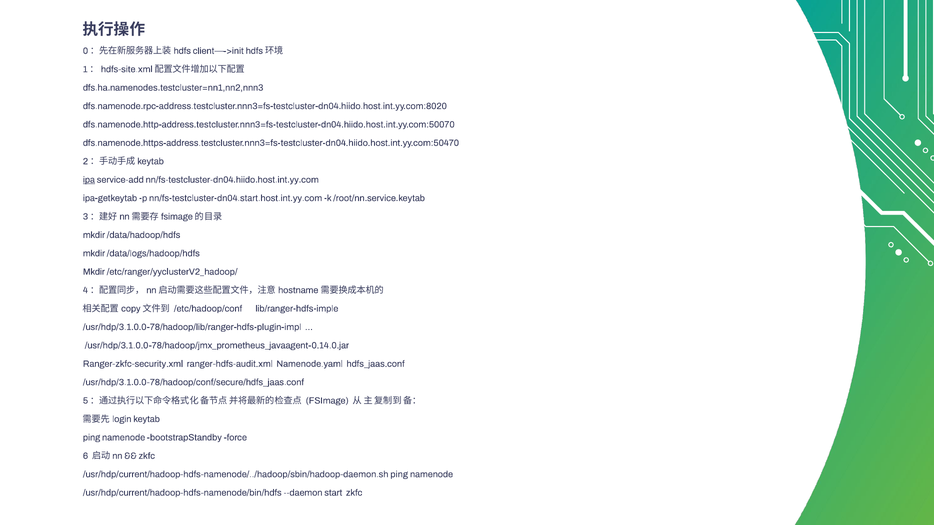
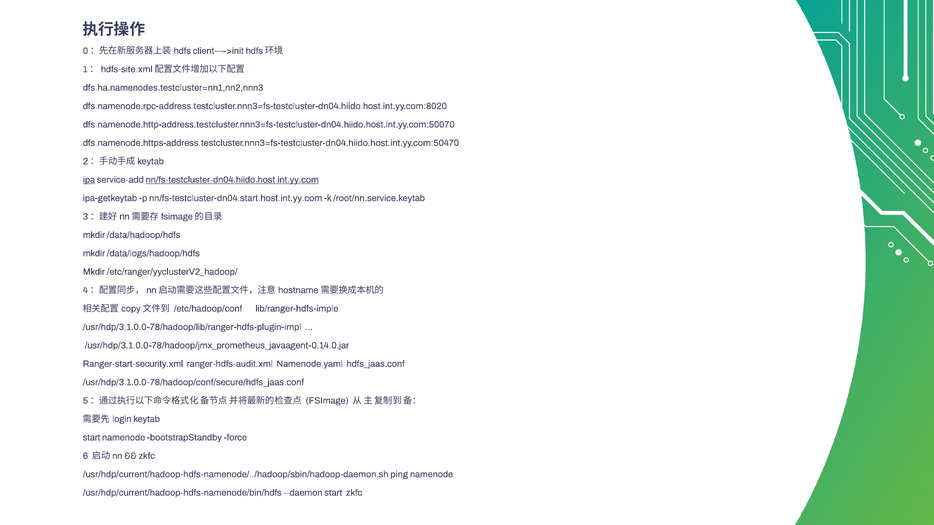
nn/fs-testcluster-dn04.hiido.host.int.yy.com underline: none -> present
Ranger-zkfc-security.xml: Ranger-zkfc-security.xml -> Ranger-start-security.xml
ping at (92, 438): ping -> start
